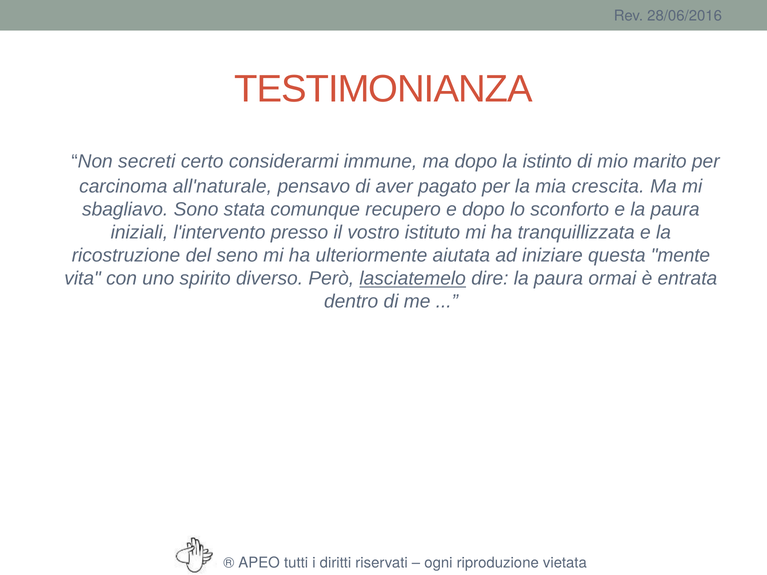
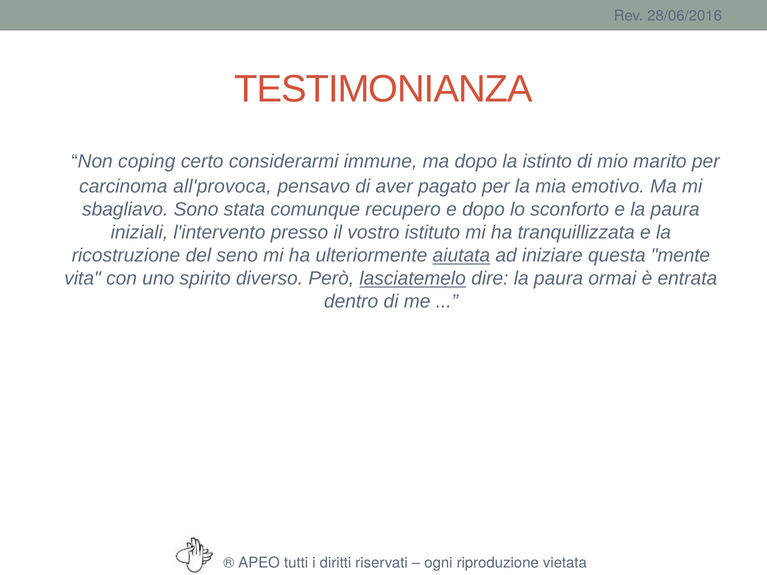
secreti: secreti -> coping
all'naturale: all'naturale -> all'provoca
crescita: crescita -> emotivo
aiutata underline: none -> present
